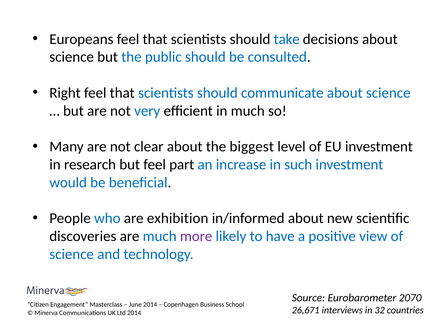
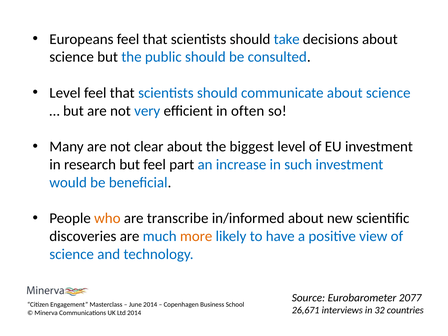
Right at (65, 93): Right -> Level
in much: much -> often
who colour: blue -> orange
exhibition: exhibition -> transcribe
more colour: purple -> orange
2070: 2070 -> 2077
